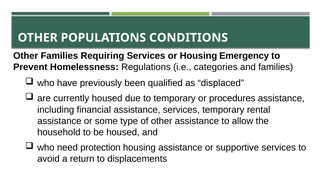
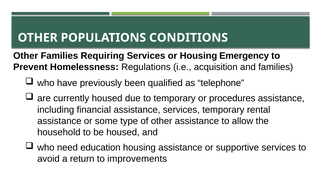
categories: categories -> acquisition
displaced: displaced -> telephone
protection: protection -> education
displacements: displacements -> improvements
